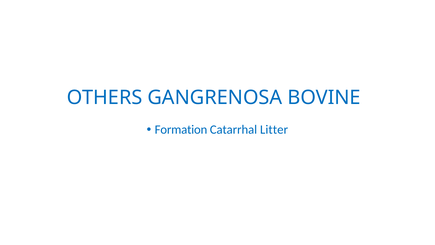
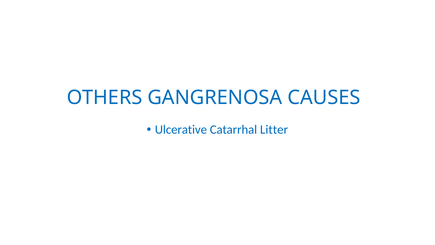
BOVINE: BOVINE -> CAUSES
Formation: Formation -> Ulcerative
